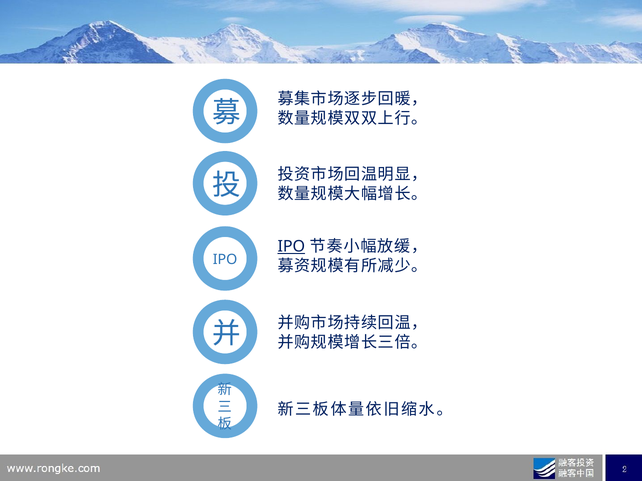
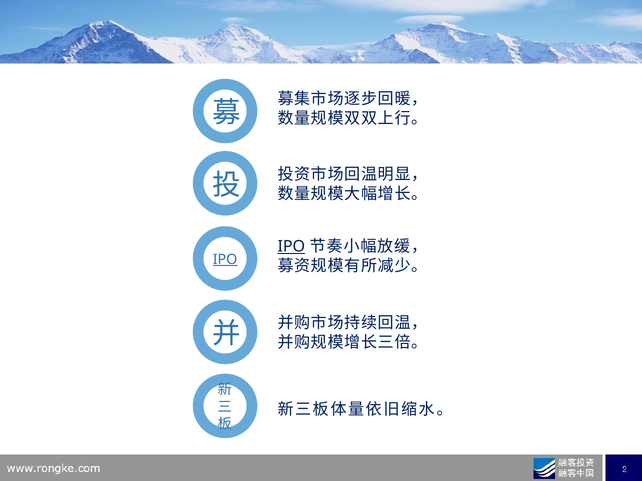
IPO at (225, 260) underline: none -> present
